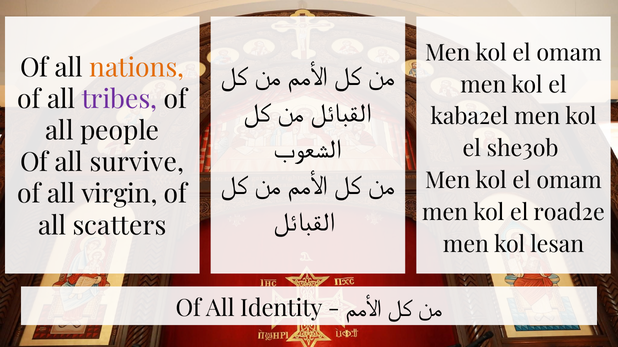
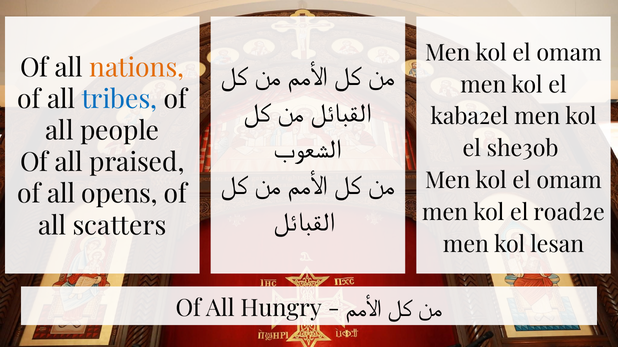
tribes colour: purple -> blue
survive: survive -> praised
virgin: virgin -> opens
Identity: Identity -> Hungry
